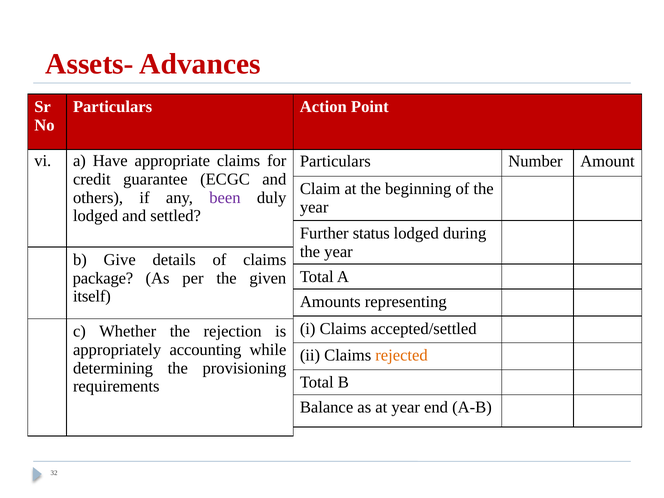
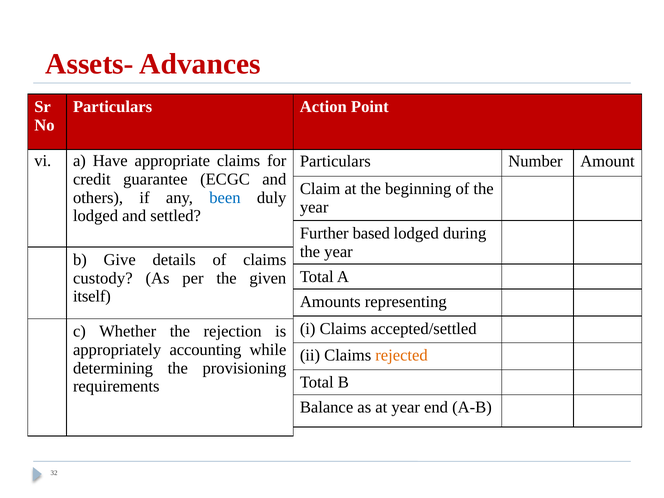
been colour: purple -> blue
status: status -> based
package: package -> custody
